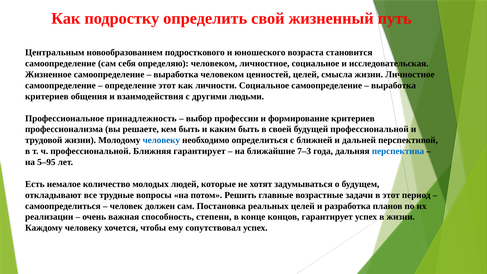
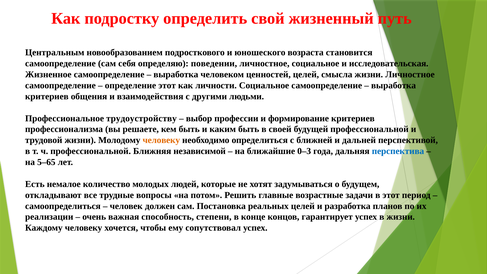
определяю человеком: человеком -> поведении
принадлежность: принадлежность -> трудоустройству
человеку at (161, 140) colour: blue -> orange
Ближняя гарантирует: гарантирует -> независимой
7–3: 7–3 -> 0–3
5–95: 5–95 -> 5–65
